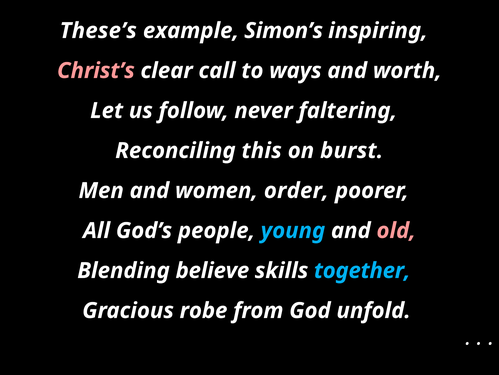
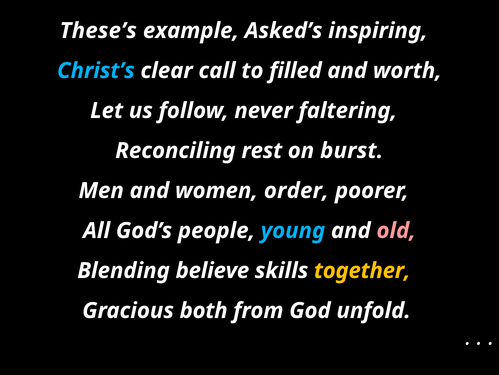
Simon’s: Simon’s -> Asked’s
Christ’s colour: pink -> light blue
ways: ways -> filled
this: this -> rest
together colour: light blue -> yellow
robe: robe -> both
